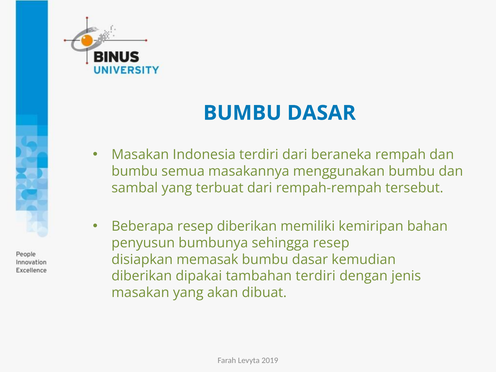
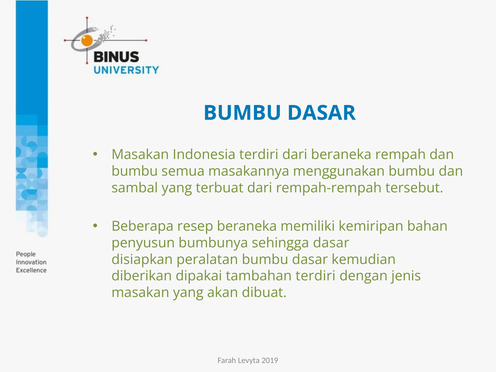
resep diberikan: diberikan -> beraneka
sehingga resep: resep -> dasar
memasak: memasak -> peralatan
